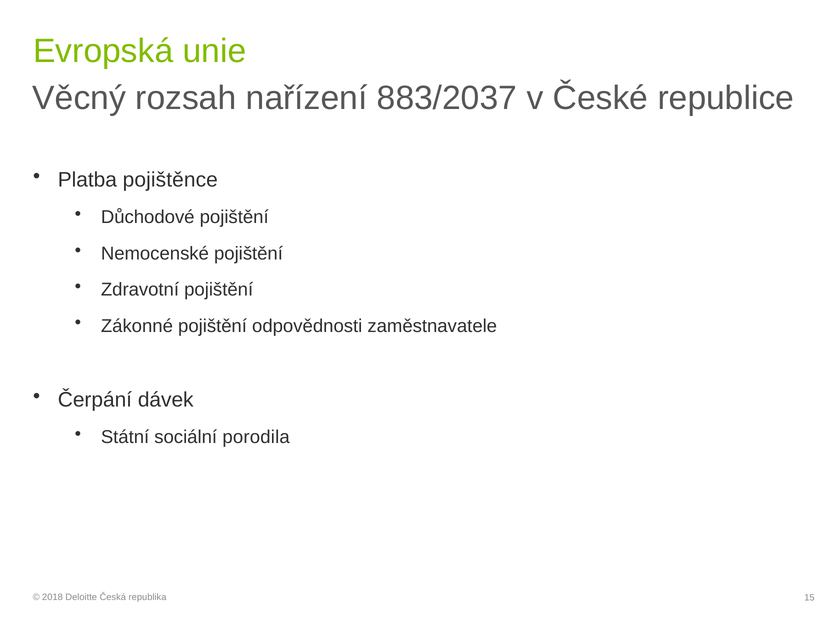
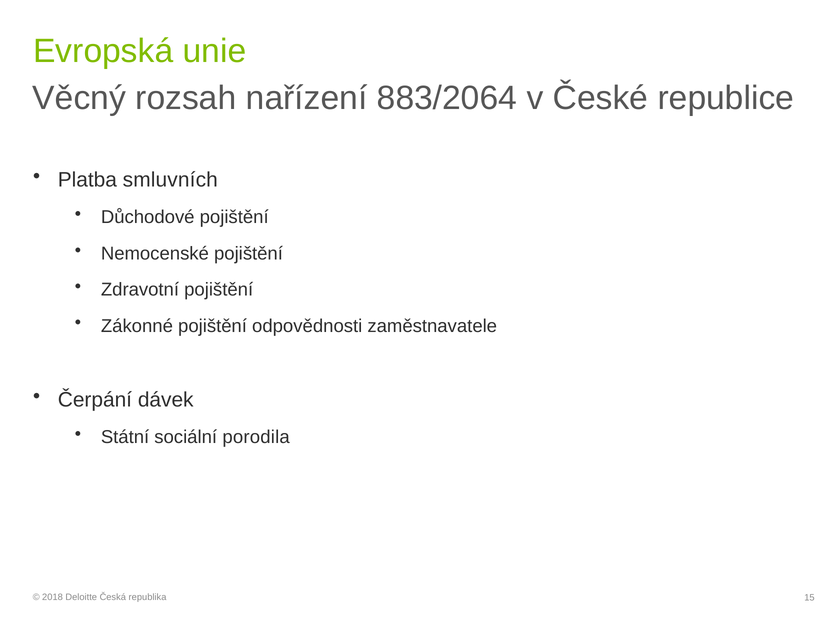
883/2037: 883/2037 -> 883/2064
pojištěnce: pojištěnce -> smluvních
